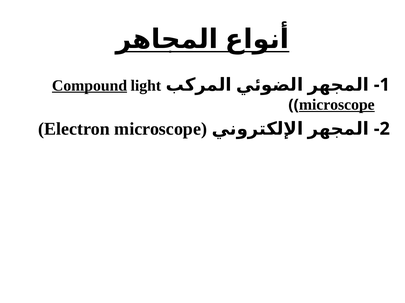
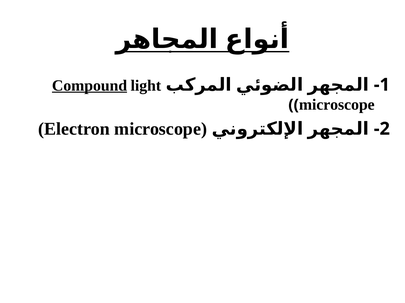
microscope at (337, 105) underline: present -> none
